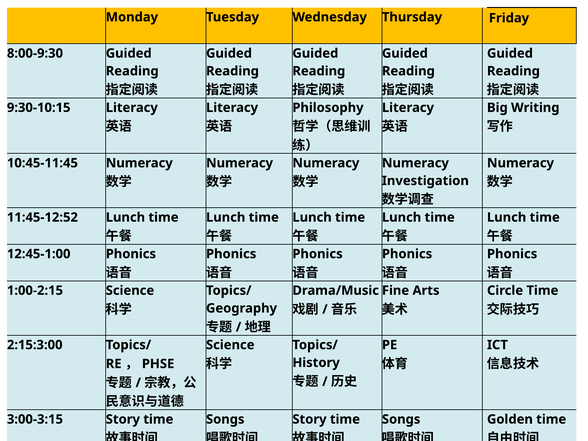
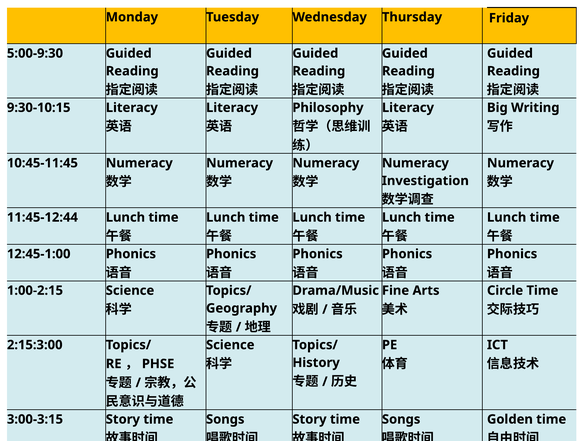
8:00-9:30: 8:00-9:30 -> 5:00-9:30
11:45-12:52: 11:45-12:52 -> 11:45-12:44
